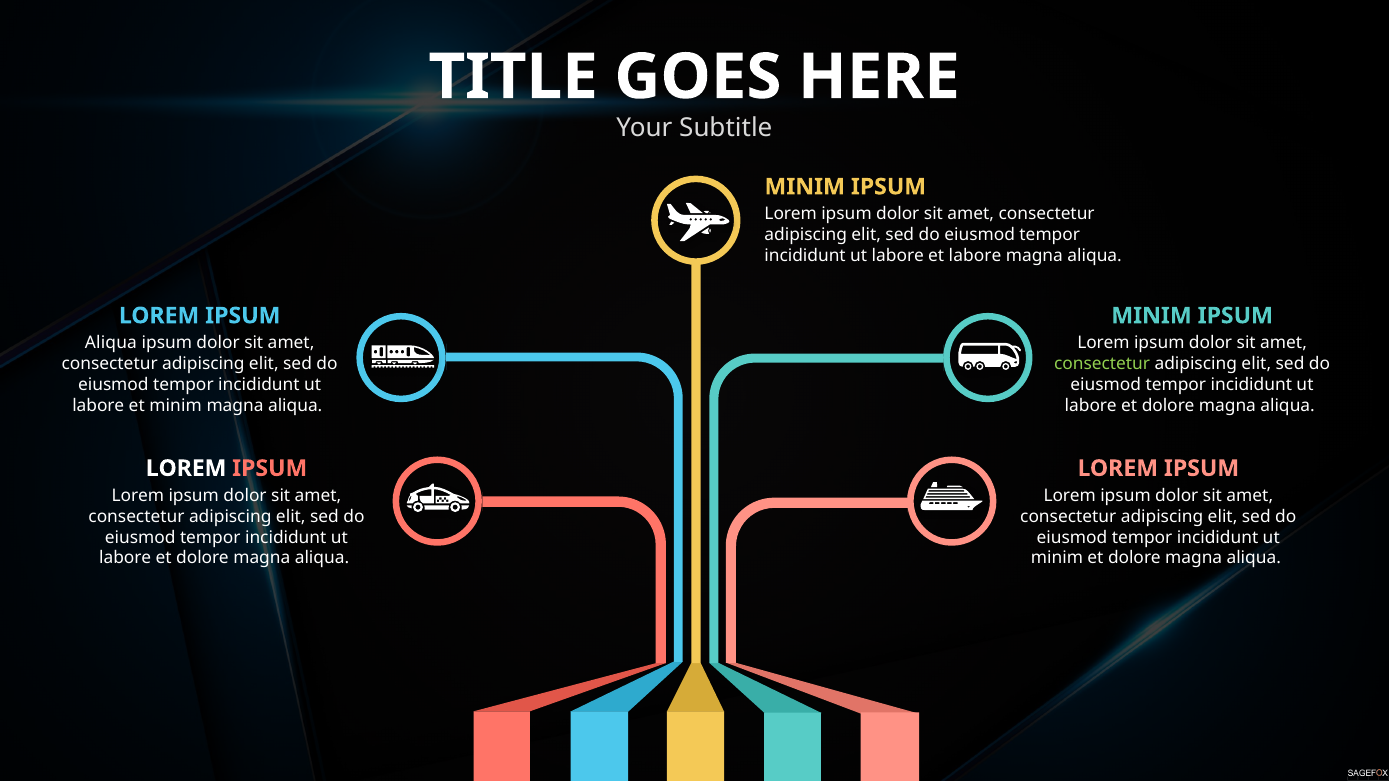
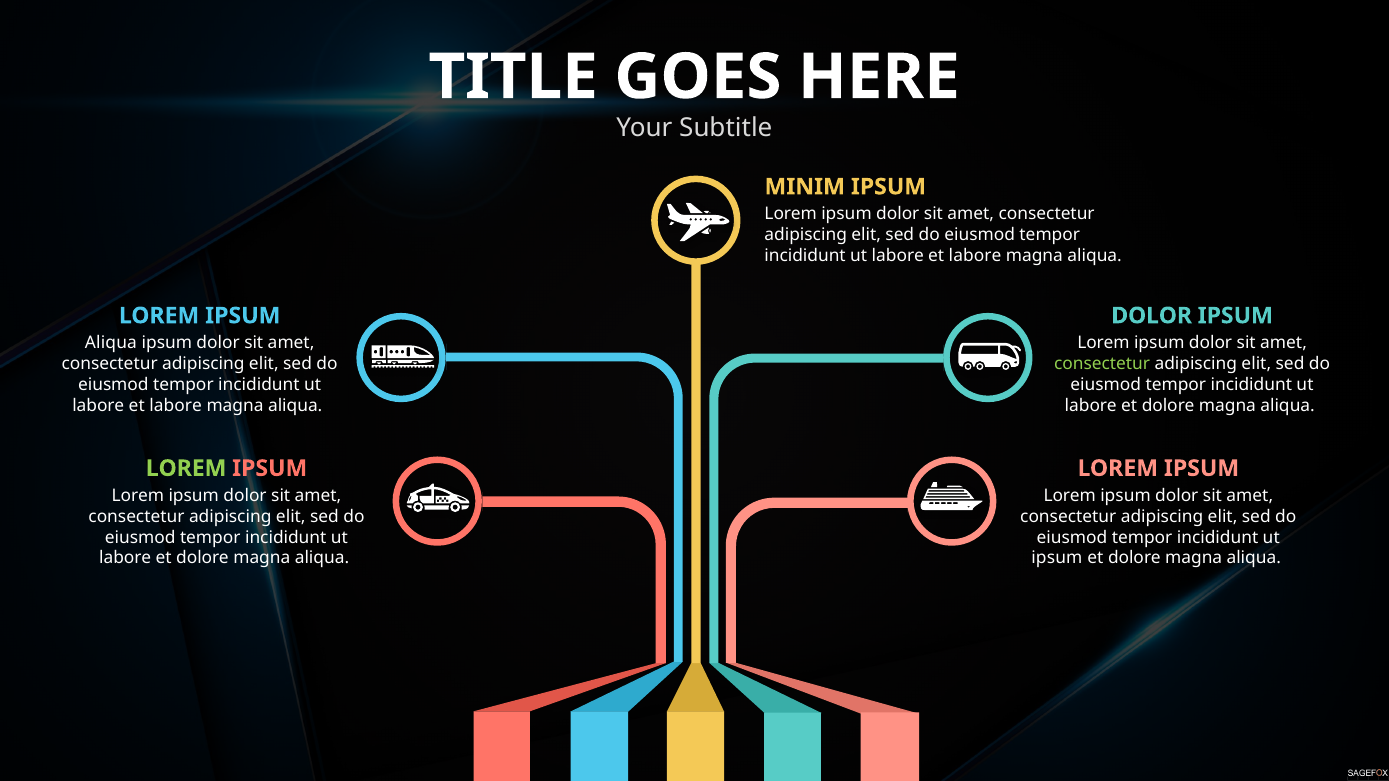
MINIM at (1152, 316): MINIM -> DOLOR
minim at (176, 406): minim -> labore
LOREM at (186, 468) colour: white -> light green
minim at (1057, 558): minim -> ipsum
